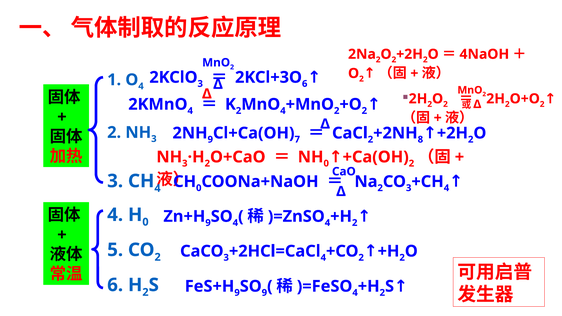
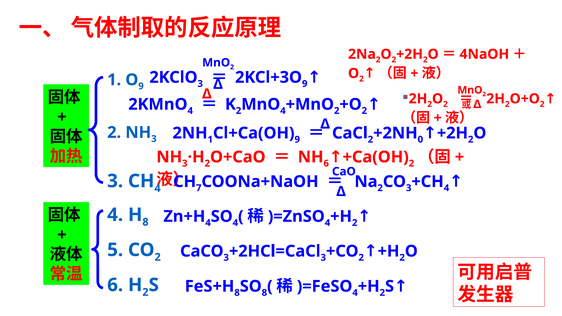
6 at (305, 84): 6 -> 9
4 at (141, 86): 4 -> 9
9 at (210, 140): 9 -> 1
7 at (297, 140): 7 -> 9
8: 8 -> 0
0 at (326, 163): 0 -> 6
0 at (199, 188): 0 -> 7
0 at (145, 222): 0 -> 8
9 at (208, 223): 9 -> 4
4 at (323, 258): 4 -> 3
9 at (237, 293): 9 -> 8
9 at (264, 293): 9 -> 8
